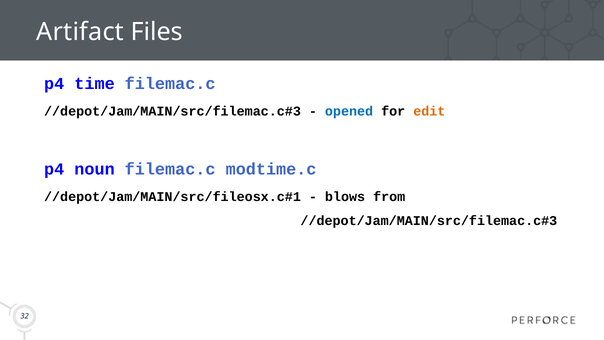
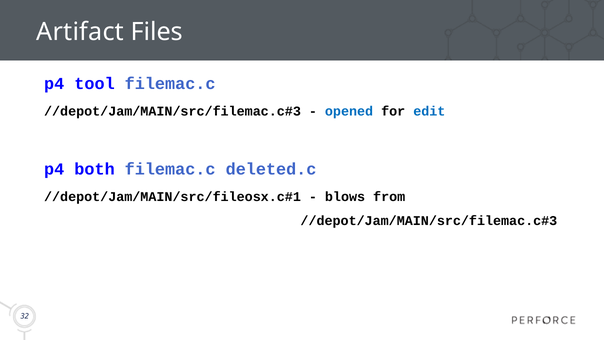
time: time -> tool
edit colour: orange -> blue
noun: noun -> both
modtime.c: modtime.c -> deleted.c
